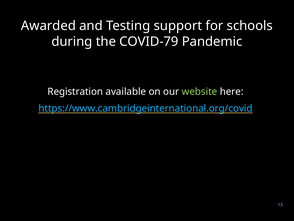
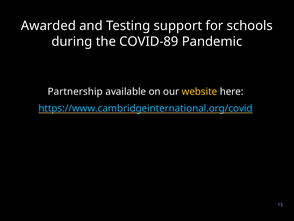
COVID-79: COVID-79 -> COVID-89
Registration: Registration -> Partnership
website colour: light green -> yellow
